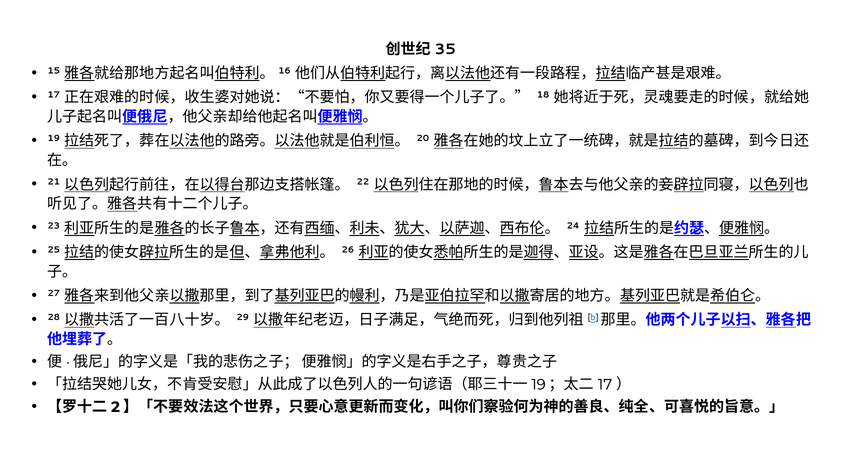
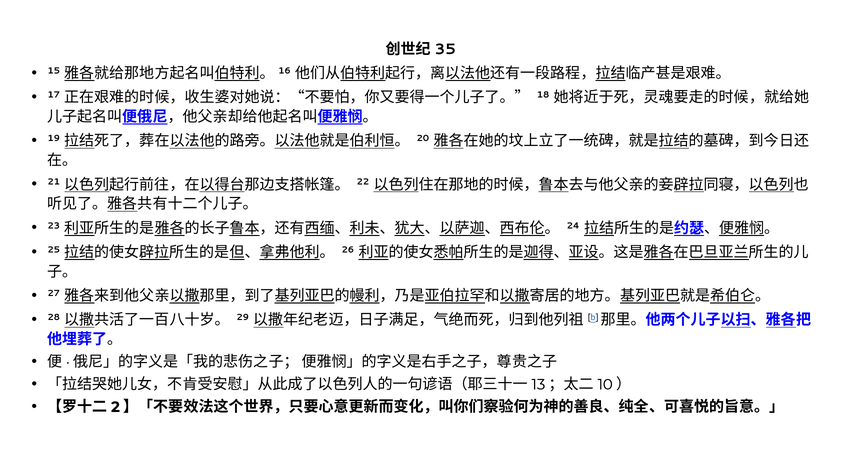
19 at (539, 384): 19 -> 13
17 at (605, 384): 17 -> 10
